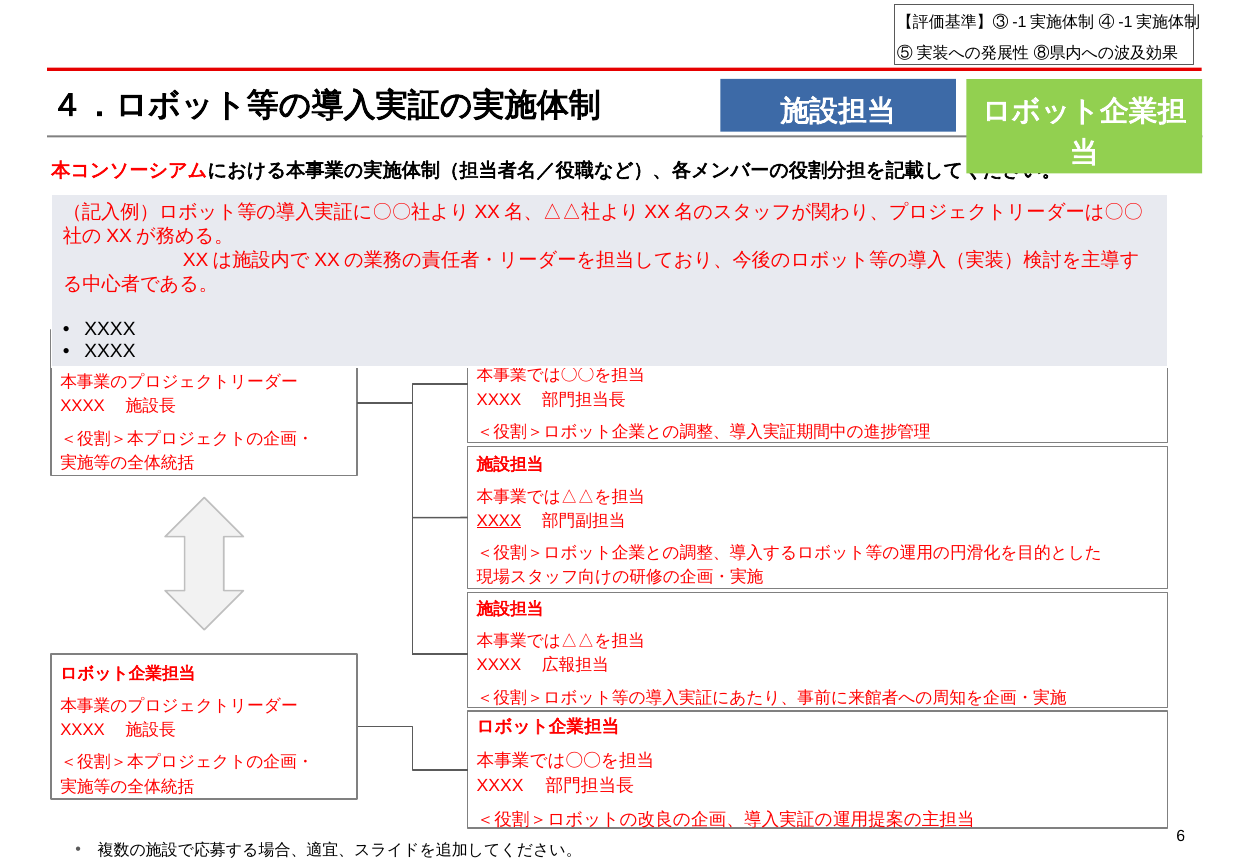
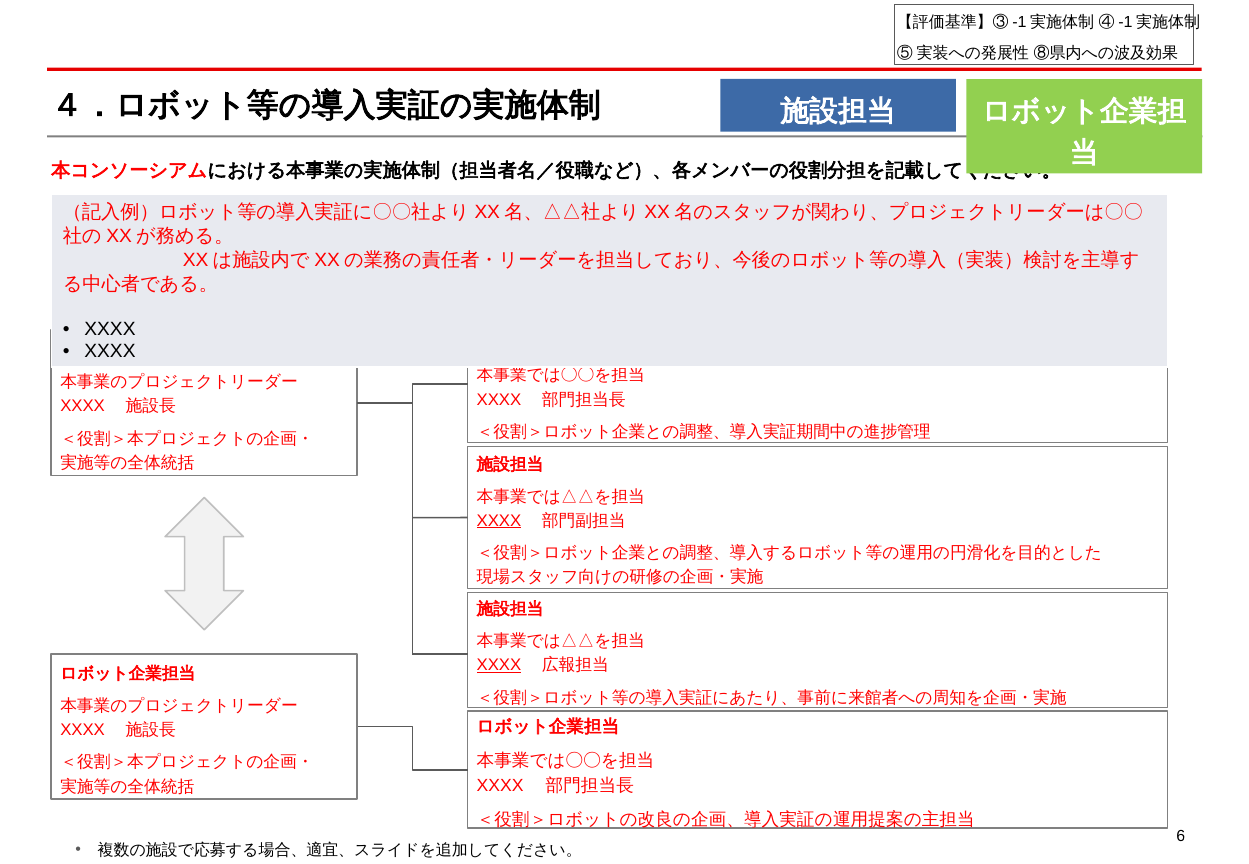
XXXX at (499, 666) underline: none -> present
